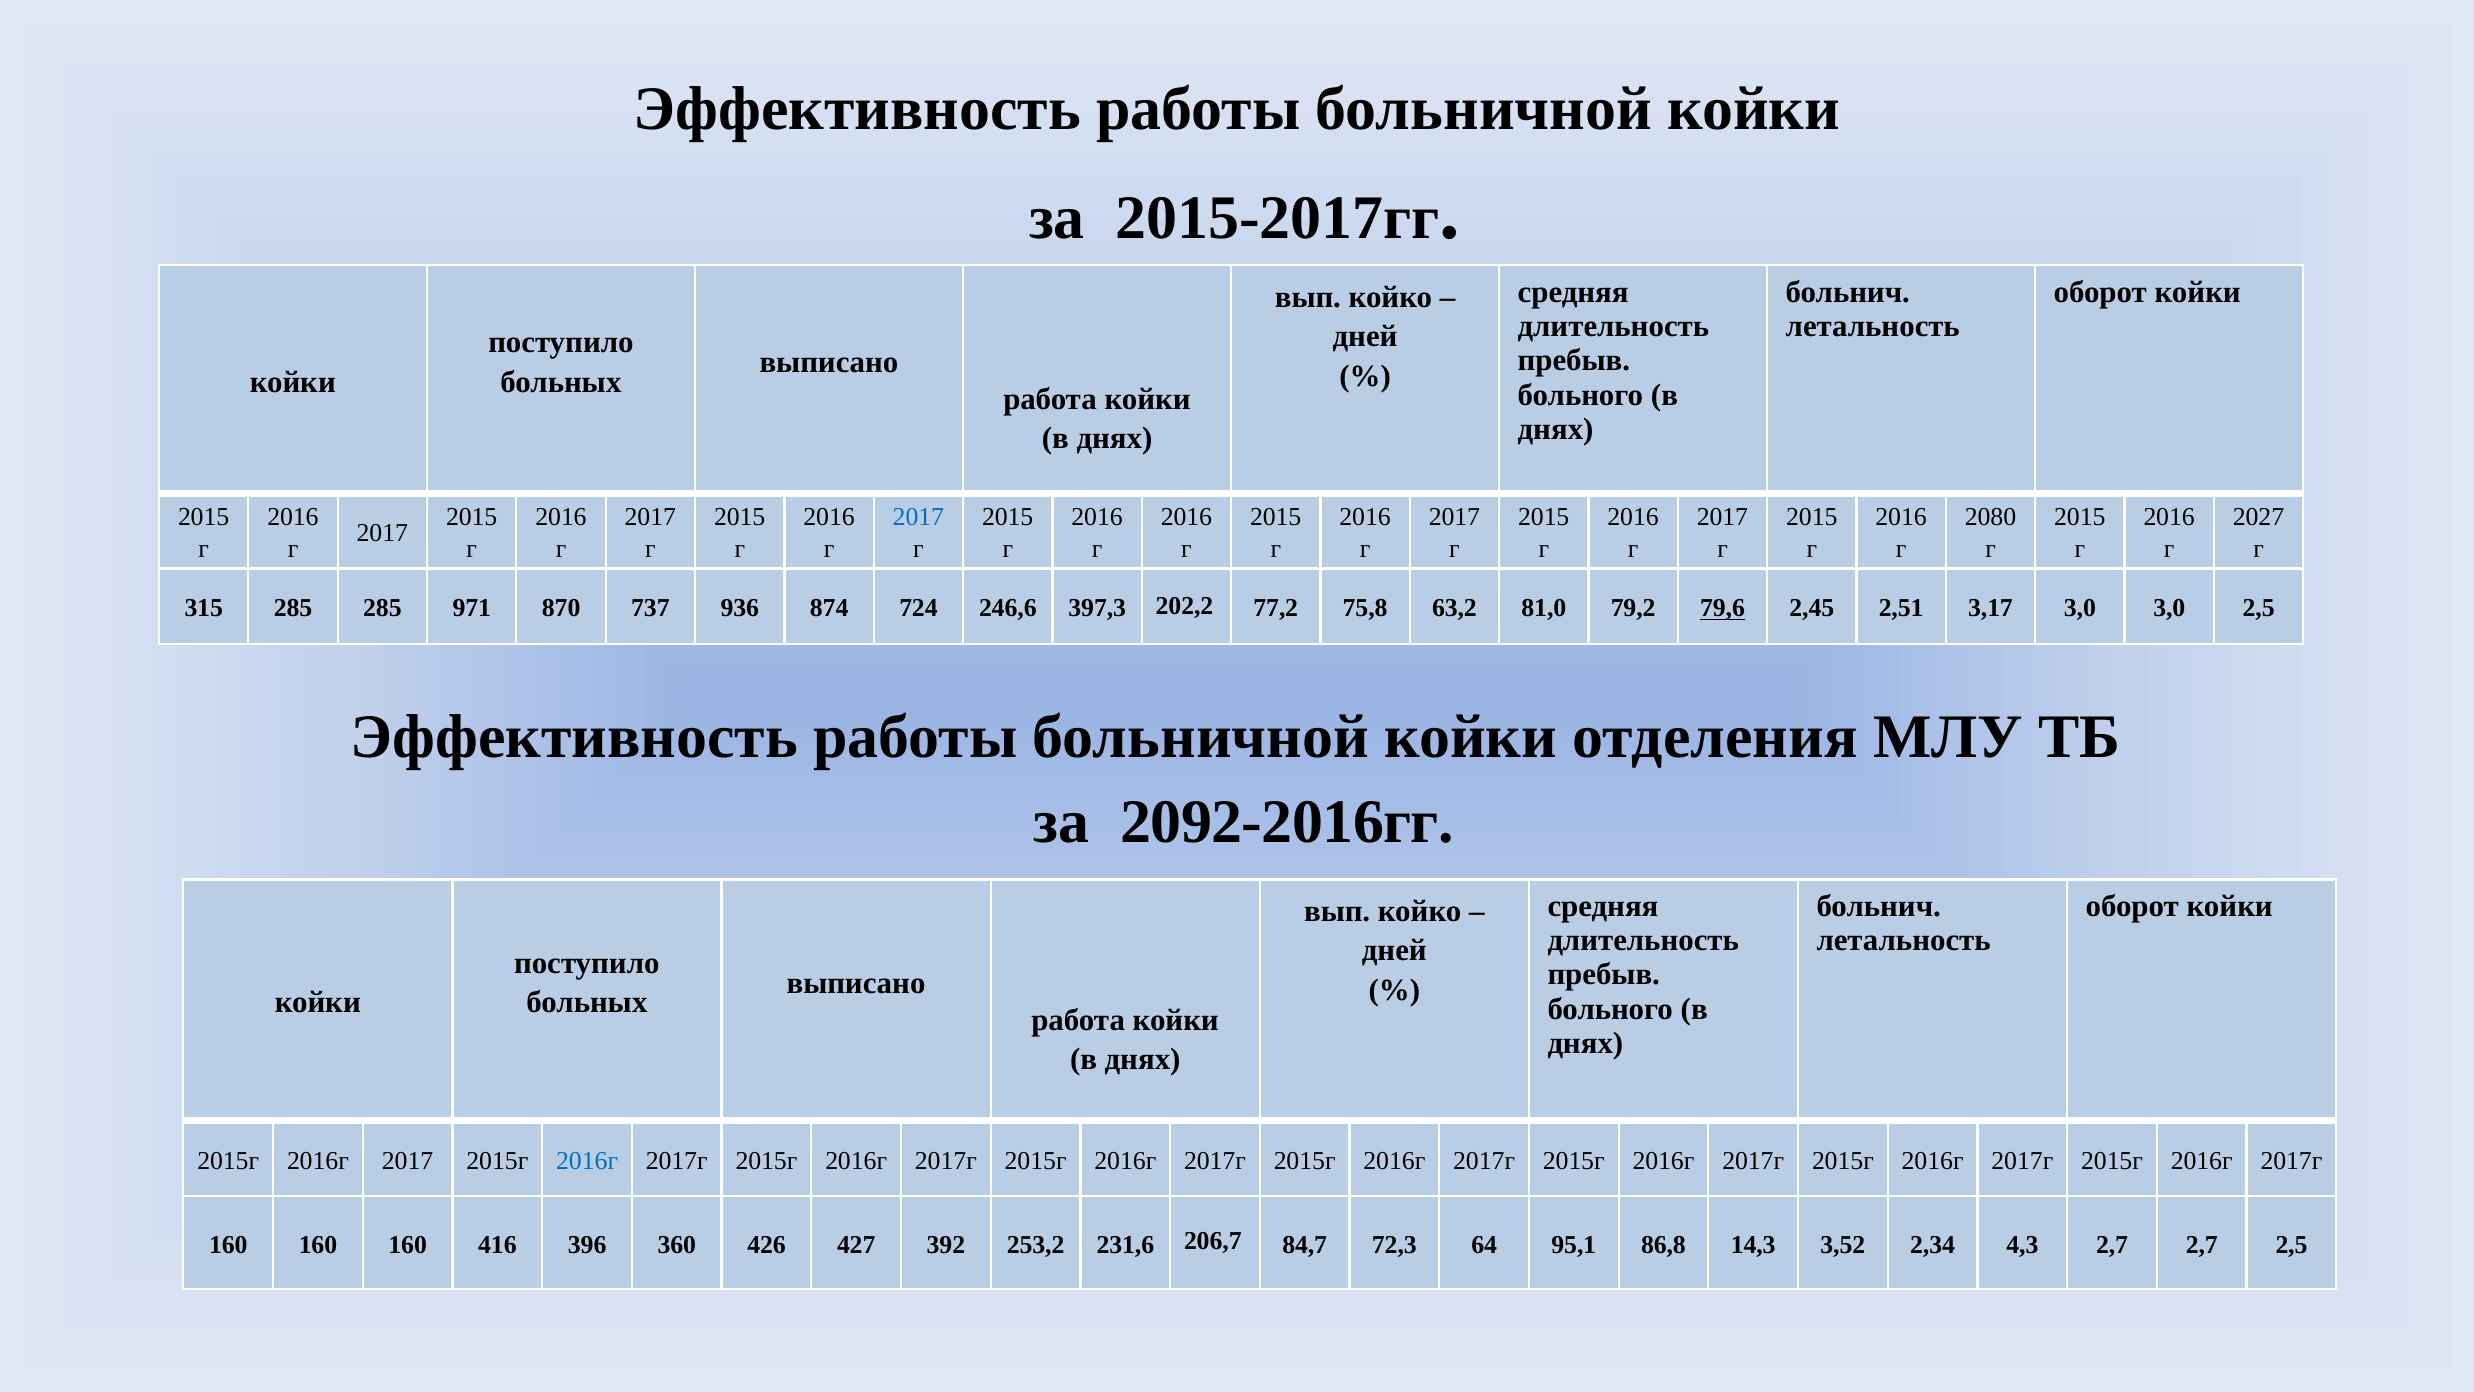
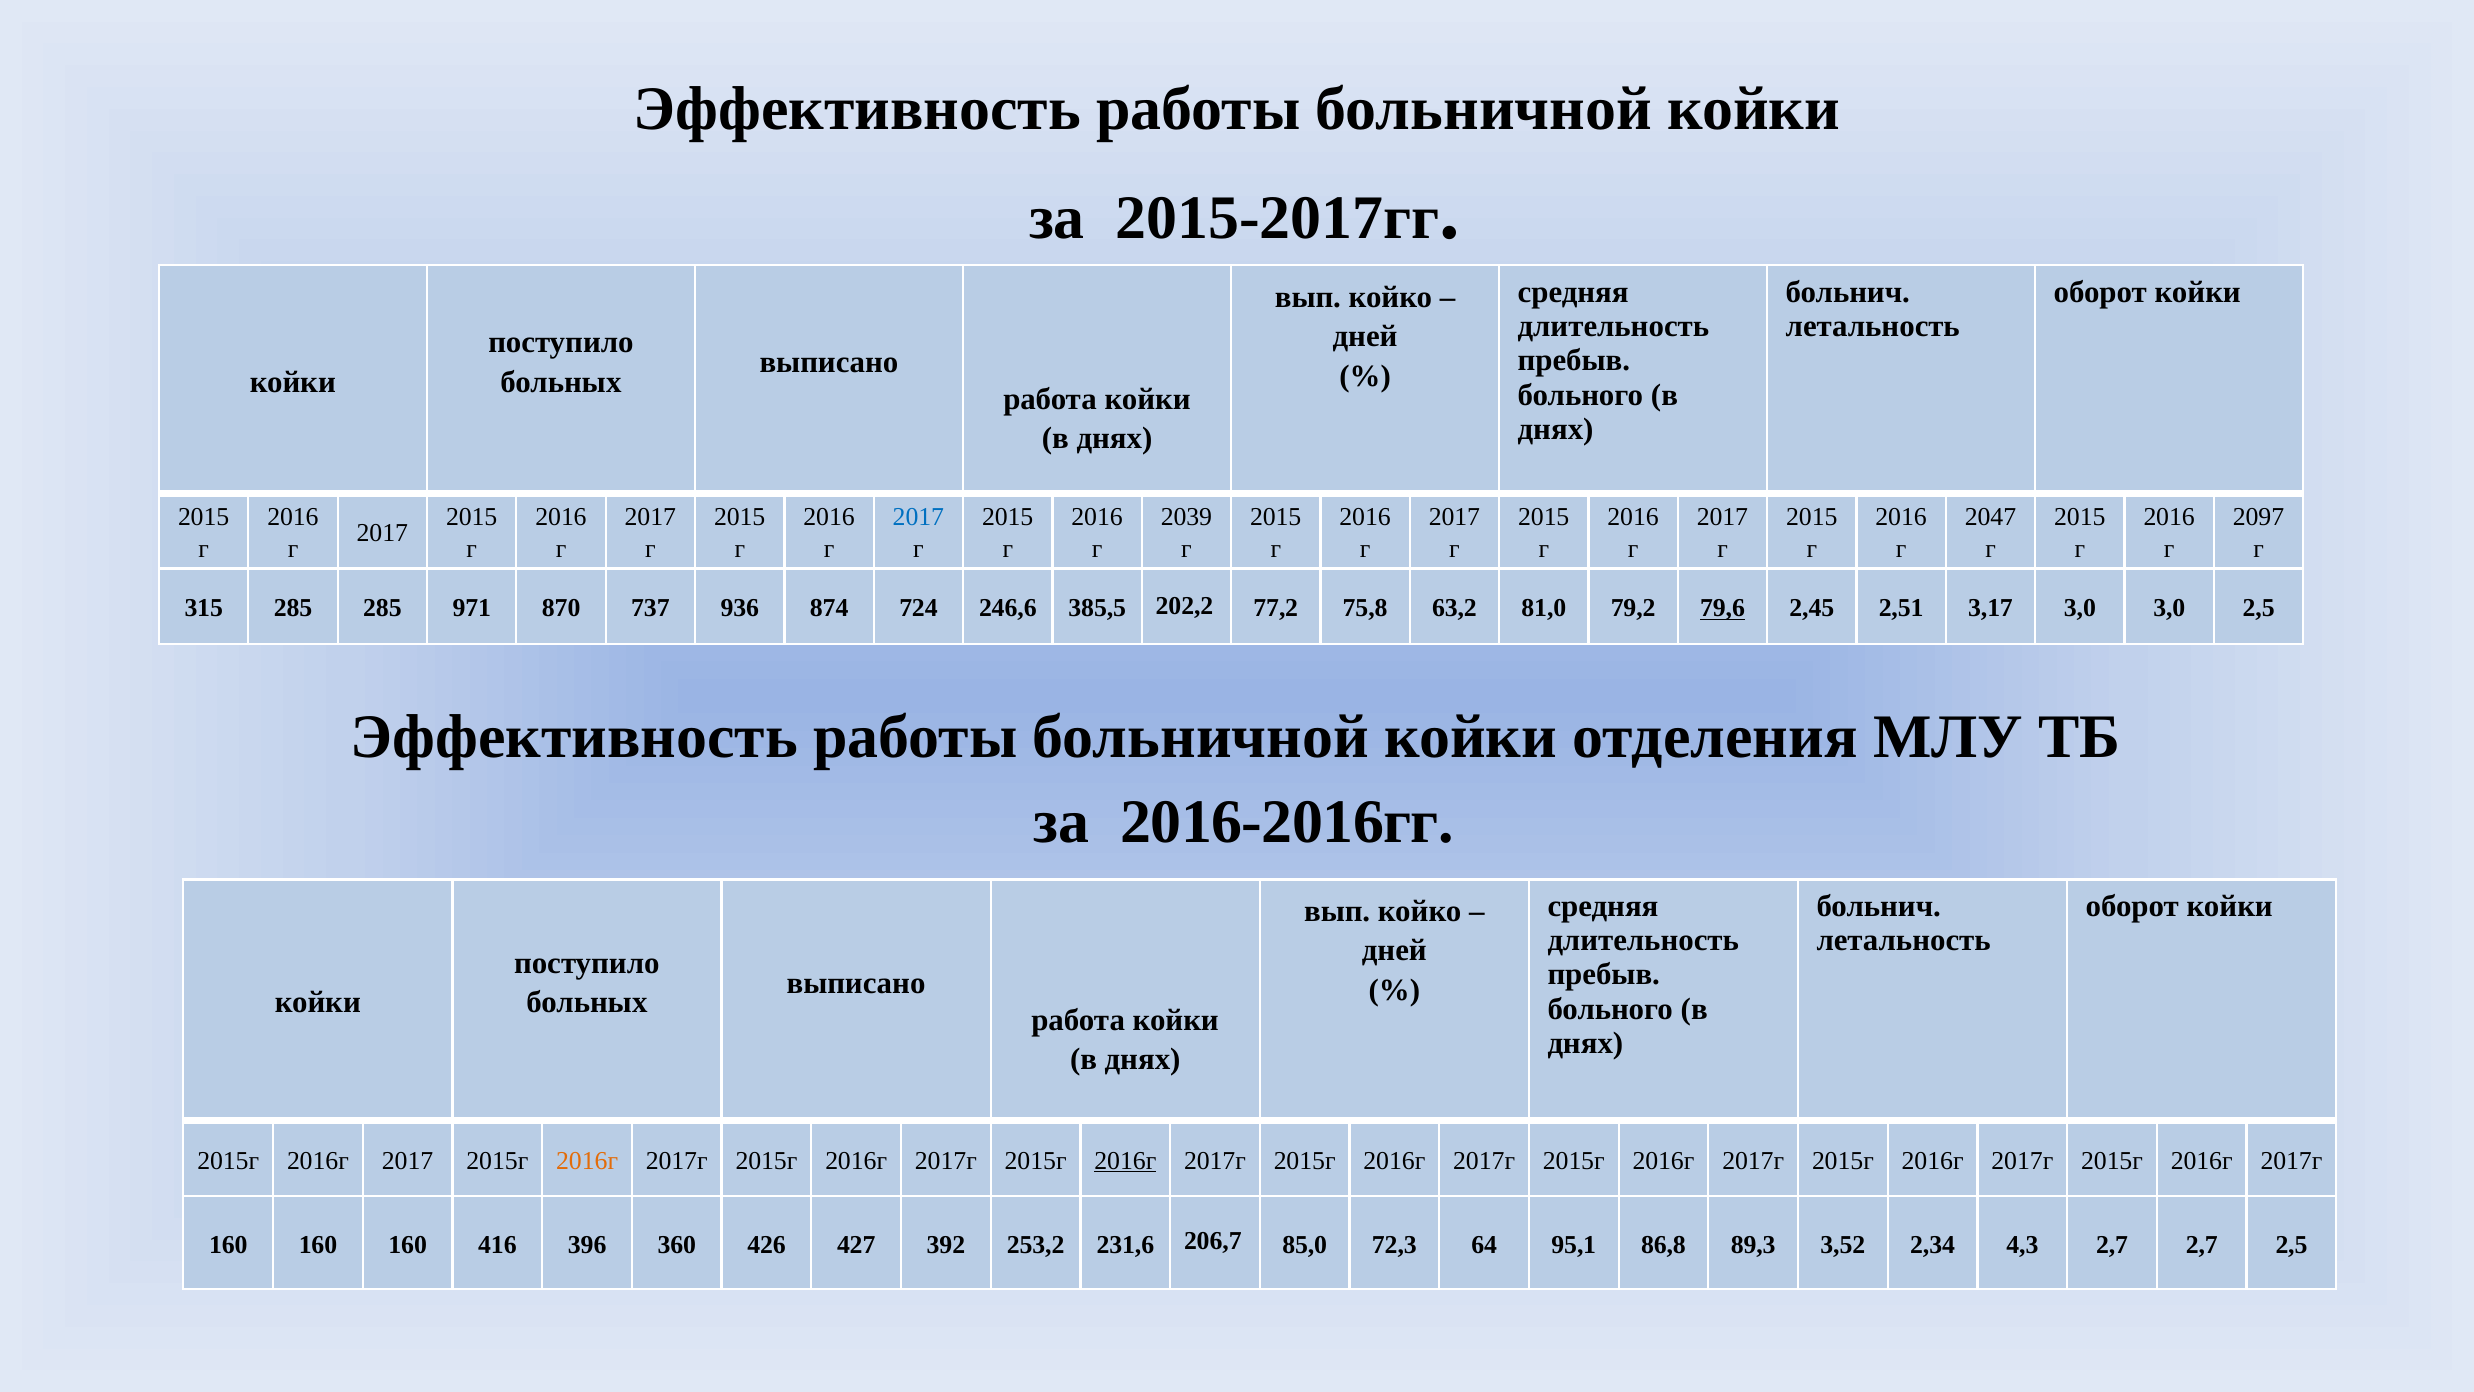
2016 at (1186, 517): 2016 -> 2039
2080: 2080 -> 2047
2027: 2027 -> 2097
397,3: 397,3 -> 385,5
2092-2016гг: 2092-2016гг -> 2016-2016гг
2016г at (587, 1160) colour: blue -> orange
2016г at (1125, 1160) underline: none -> present
84,7: 84,7 -> 85,0
14,3: 14,3 -> 89,3
